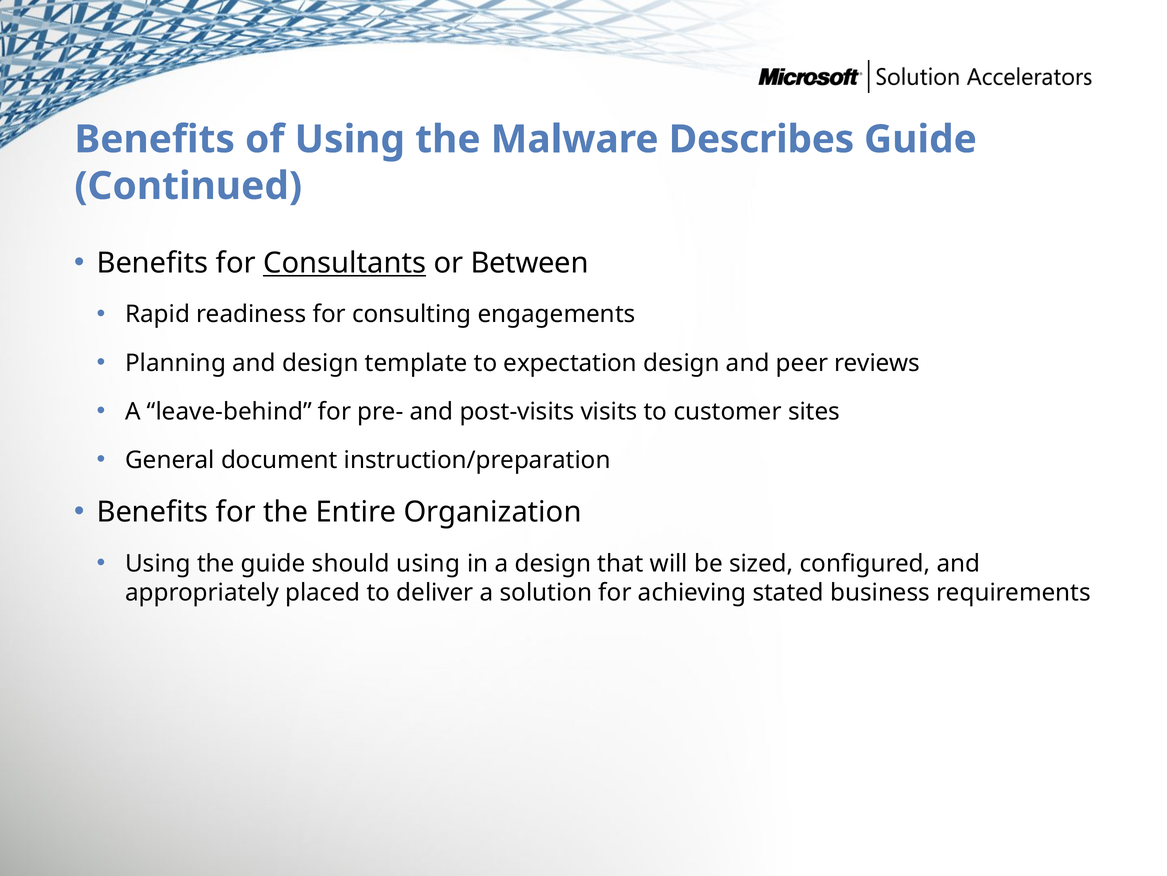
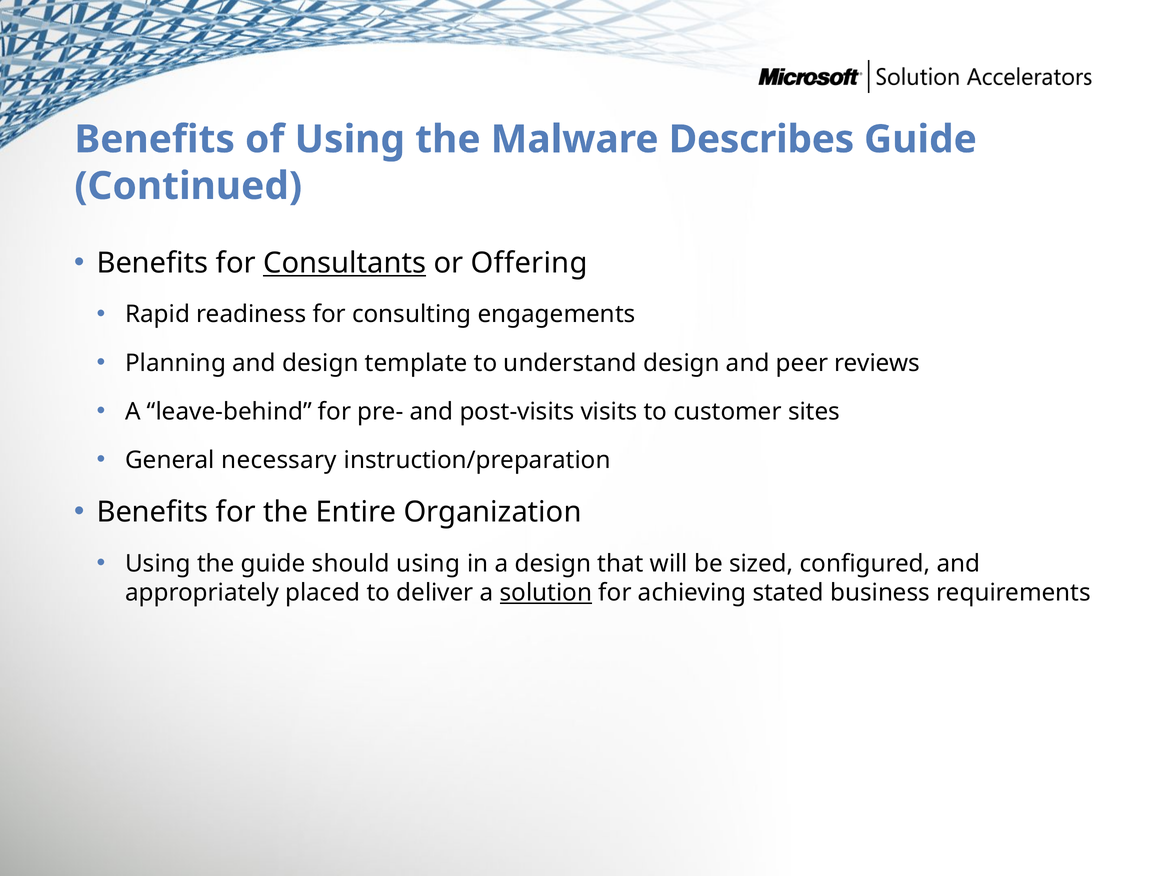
Between: Between -> Offering
expectation: expectation -> understand
document: document -> necessary
solution underline: none -> present
